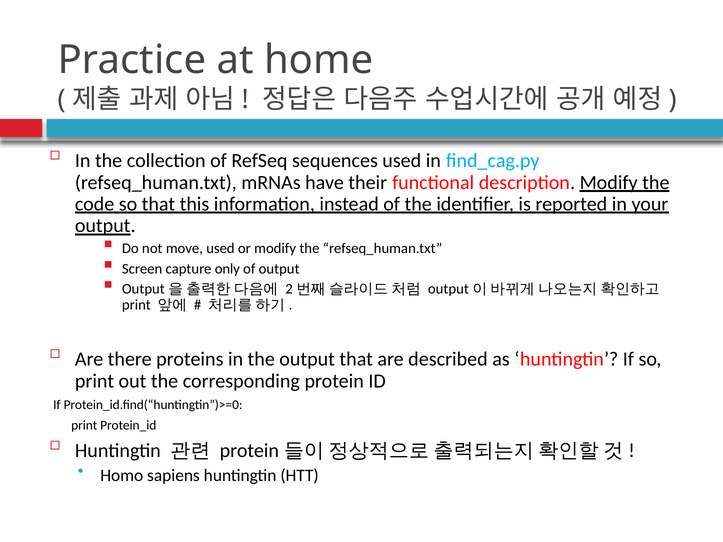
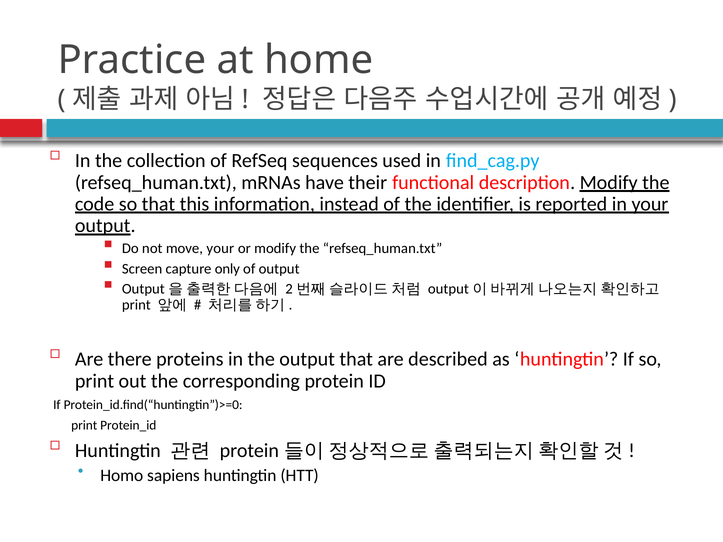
move used: used -> your
